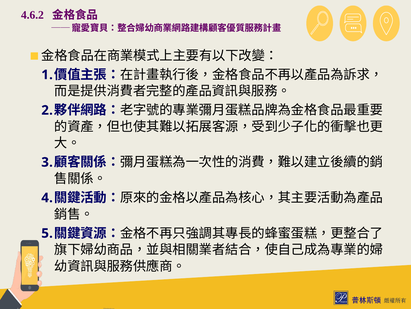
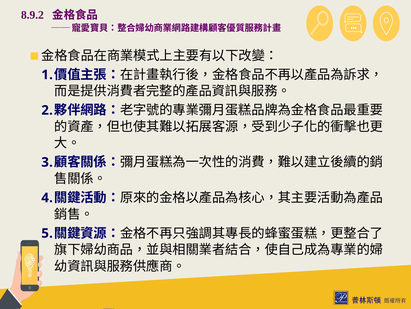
4.6.2: 4.6.2 -> 8.9.2
